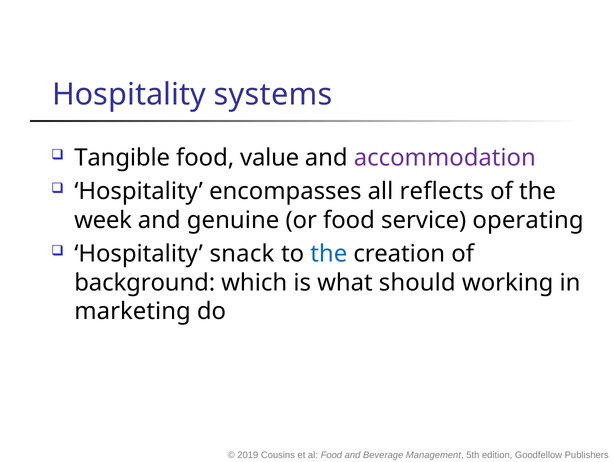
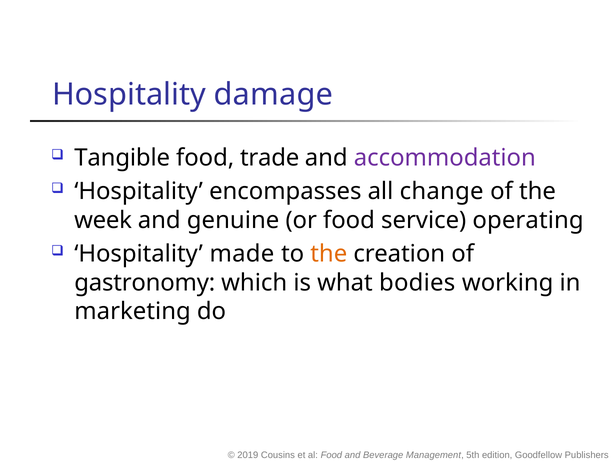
systems: systems -> damage
value: value -> trade
reflects: reflects -> change
snack: snack -> made
the at (329, 253) colour: blue -> orange
background: background -> gastronomy
should: should -> bodies
